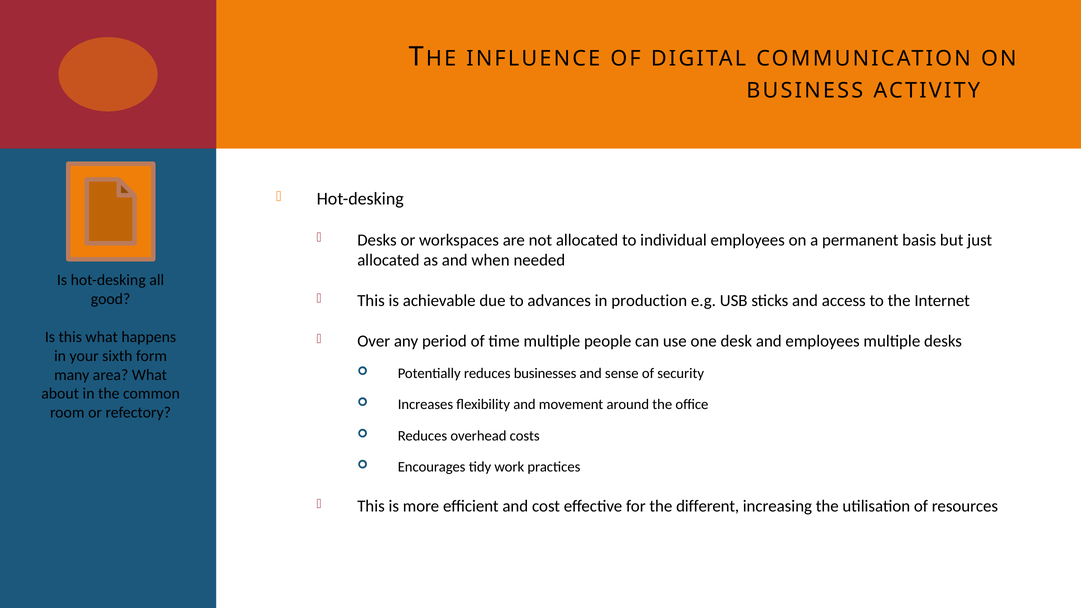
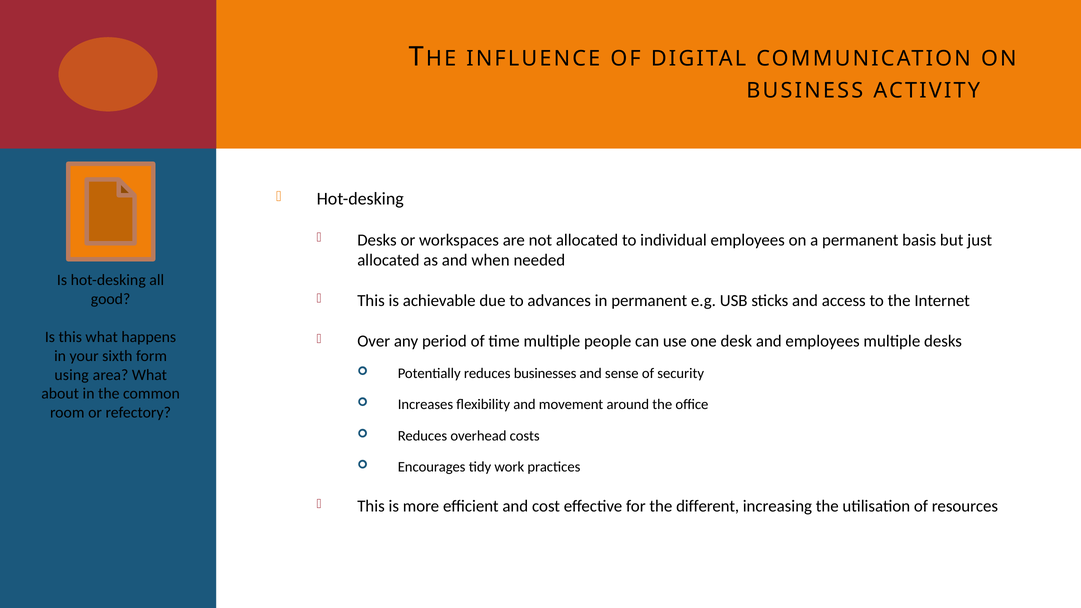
in production: production -> permanent
many: many -> using
